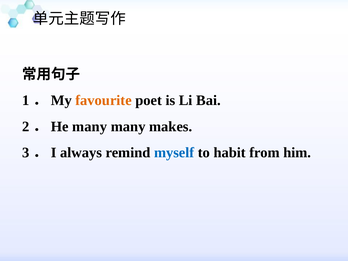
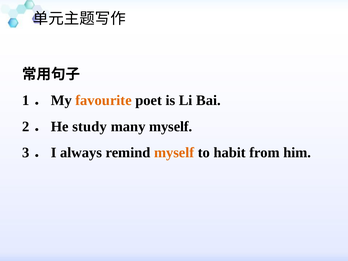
many at (90, 126): many -> study
many makes: makes -> myself
myself at (174, 153) colour: blue -> orange
